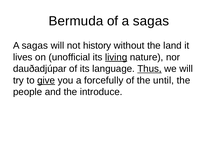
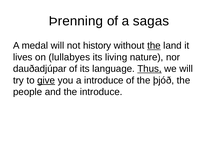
Bermuda: Bermuda -> Þrenning
sagas at (35, 46): sagas -> medal
the at (154, 46) underline: none -> present
unofficial: unofficial -> lullabyes
living underline: present -> none
a forcefully: forcefully -> introduce
until: until -> þjóð
